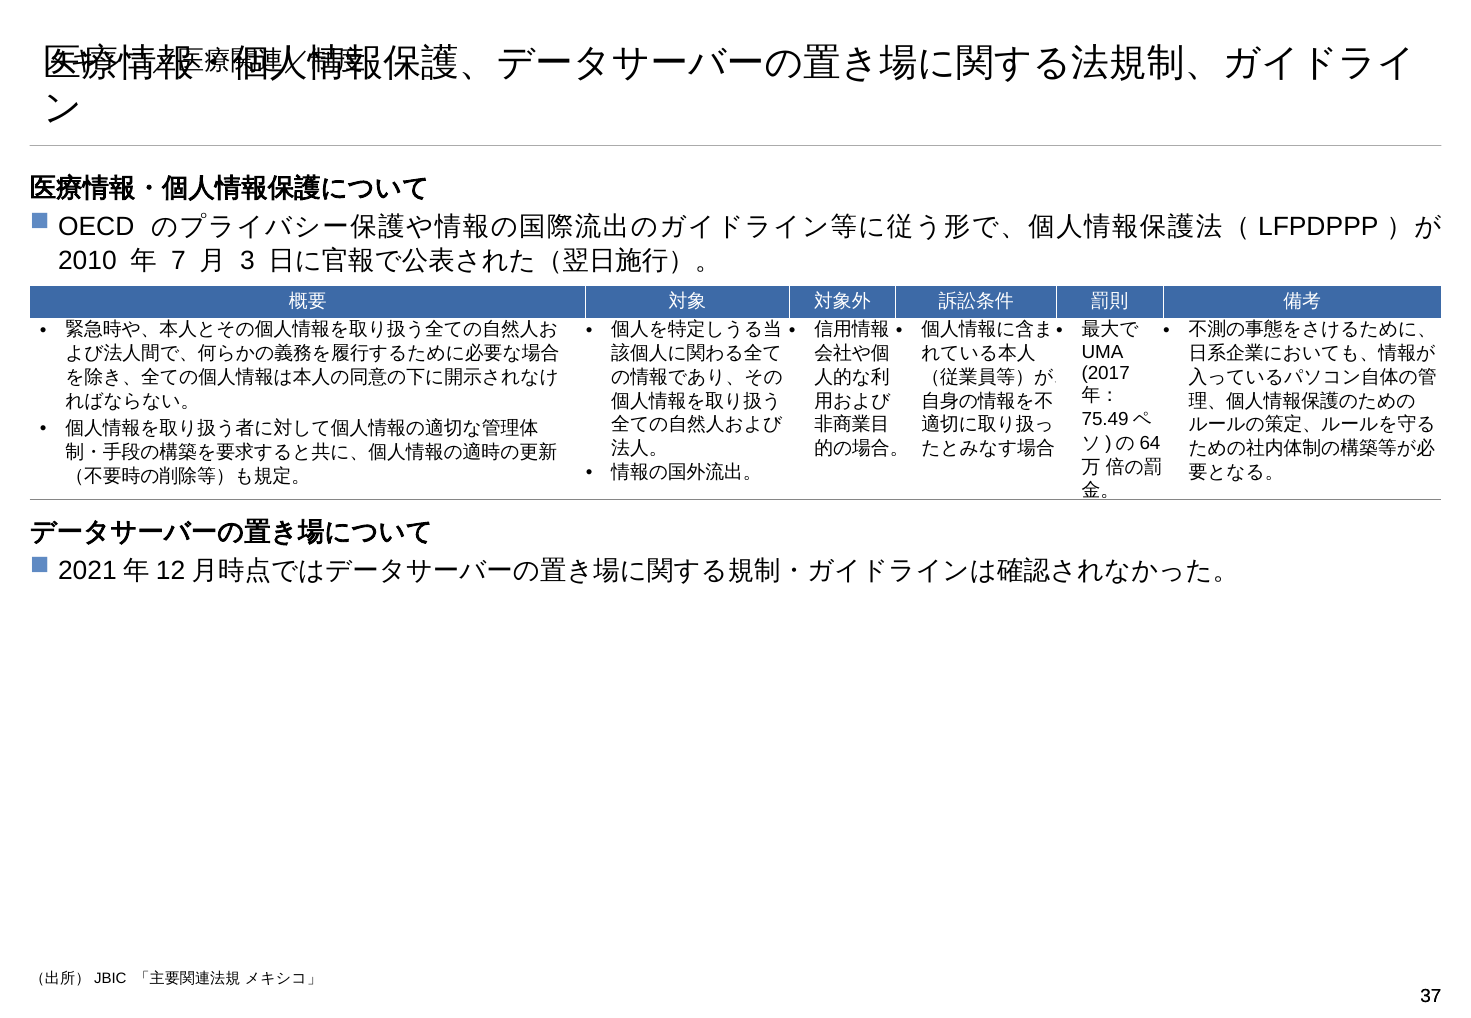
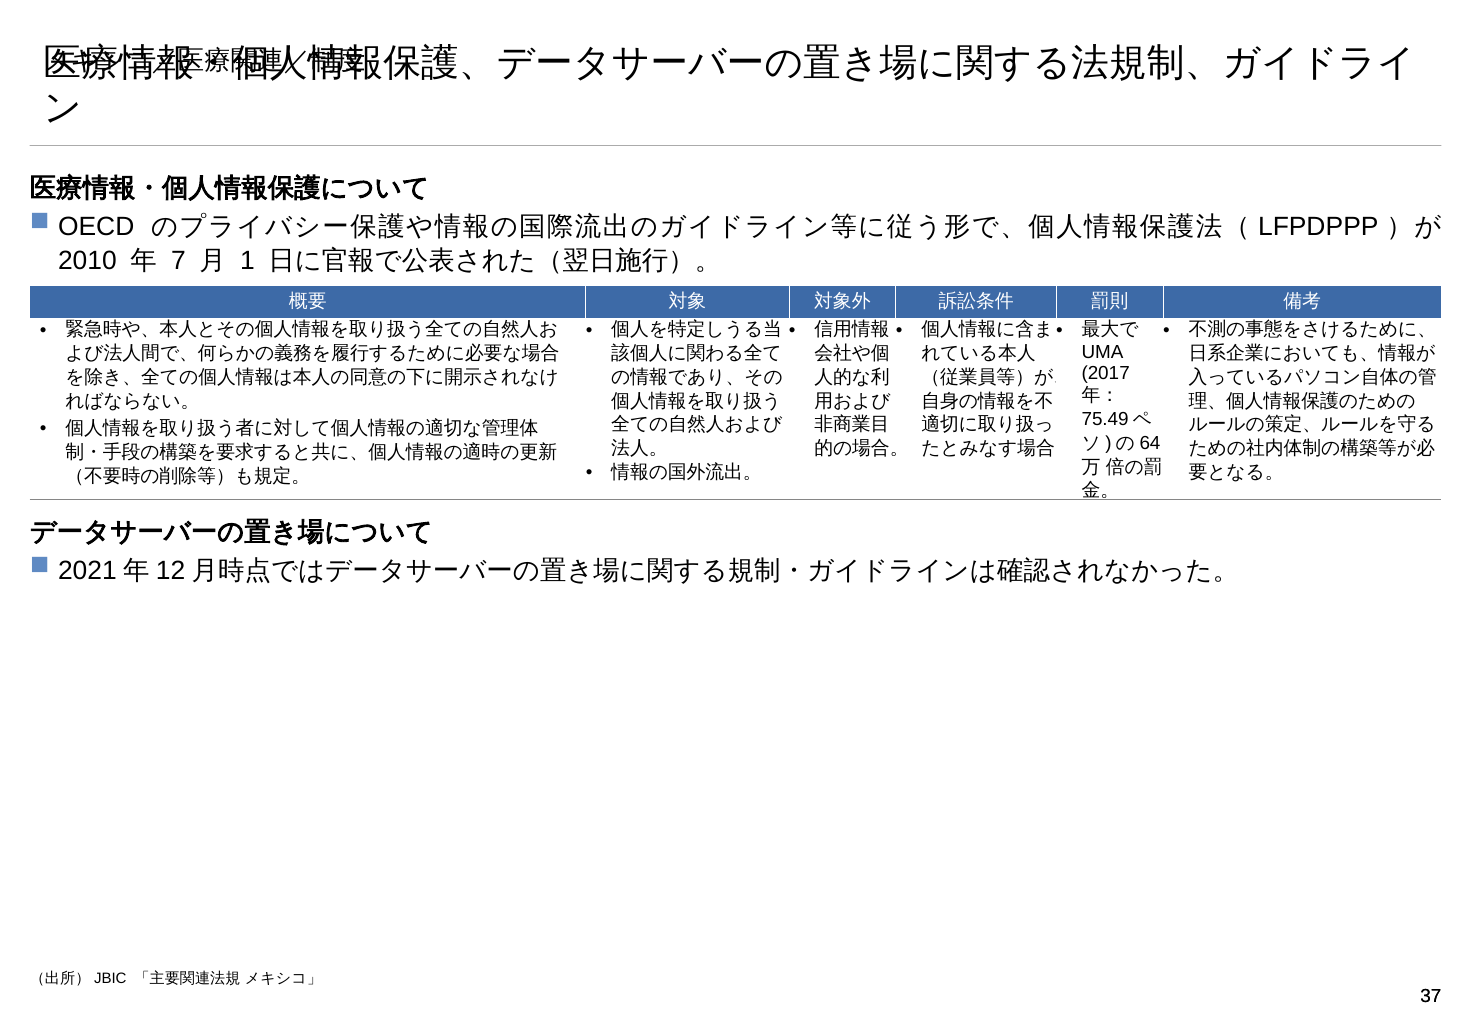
3: 3 -> 1
